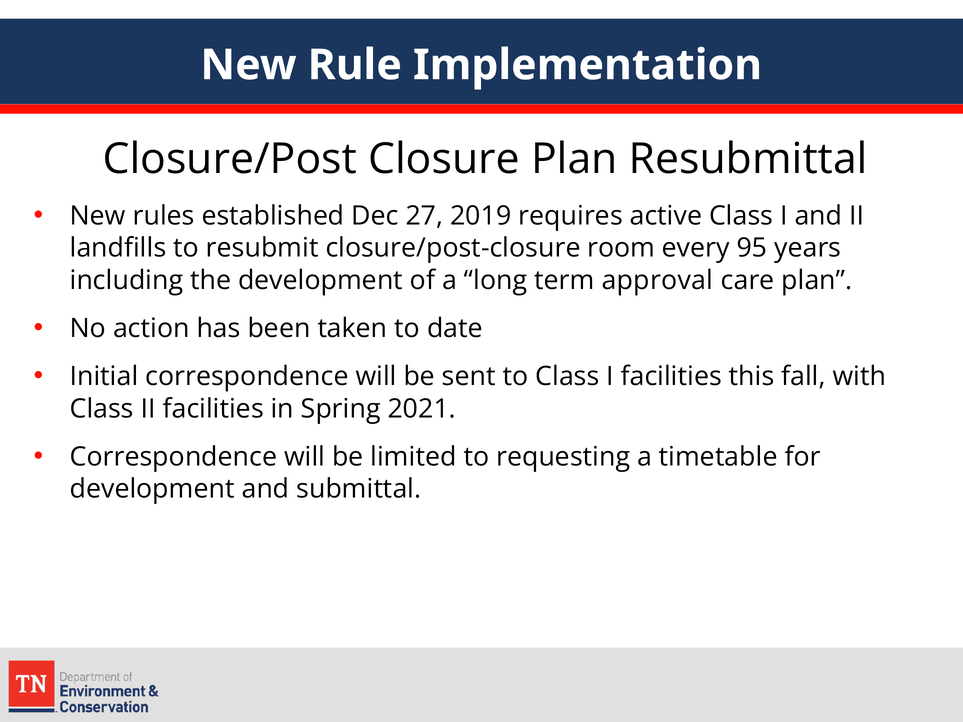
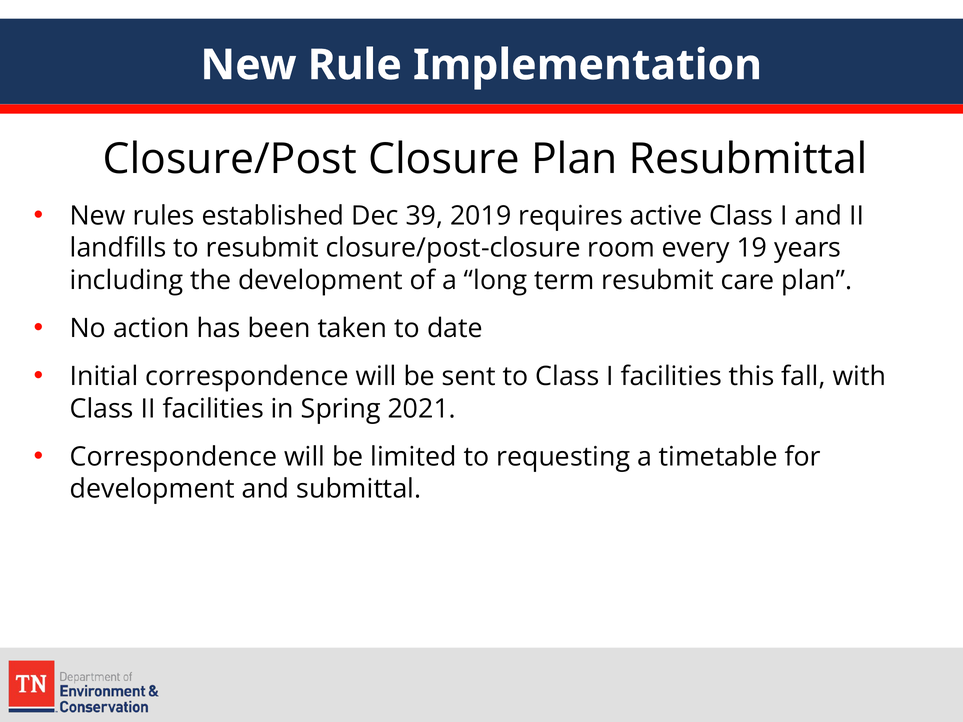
27: 27 -> 39
95: 95 -> 19
term approval: approval -> resubmit
